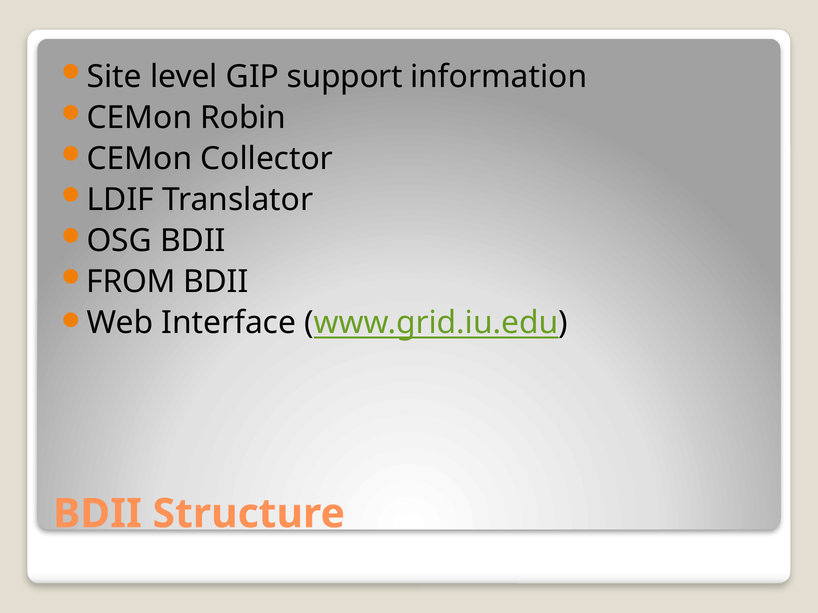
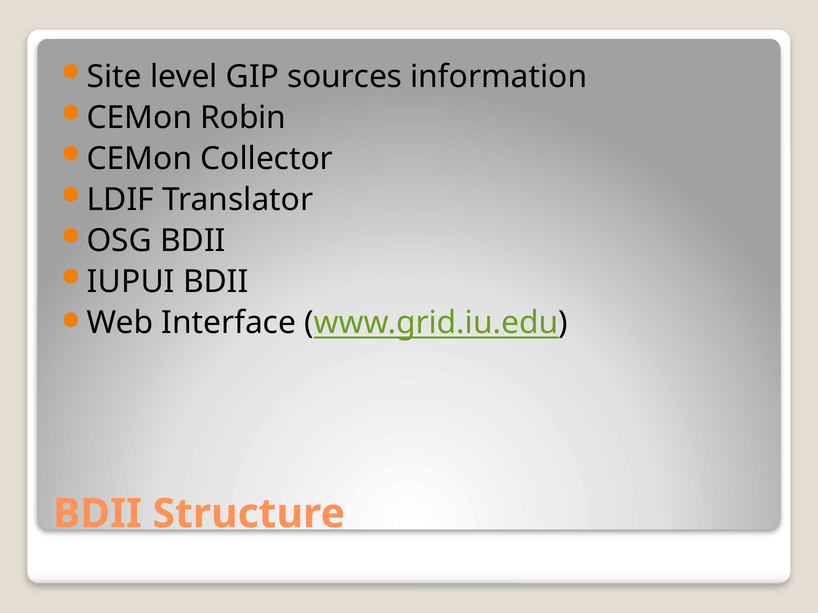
support: support -> sources
FROM: FROM -> IUPUI
